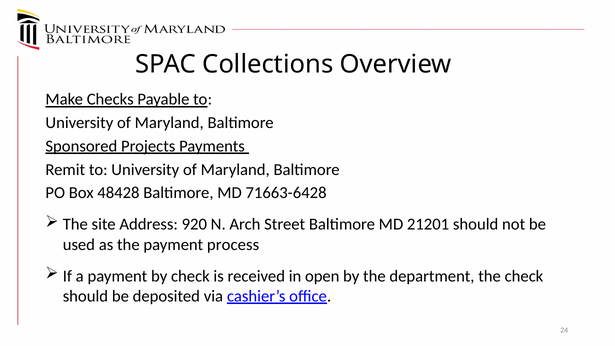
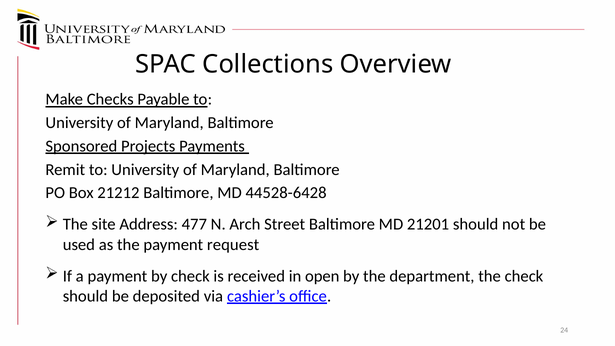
48428: 48428 -> 21212
71663-6428: 71663-6428 -> 44528-6428
920: 920 -> 477
process: process -> request
